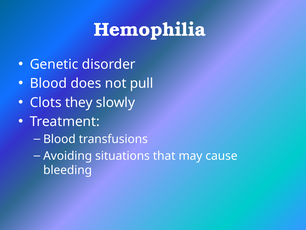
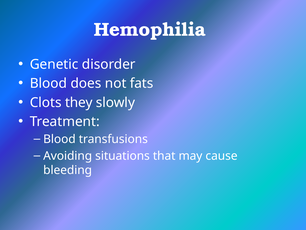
pull: pull -> fats
